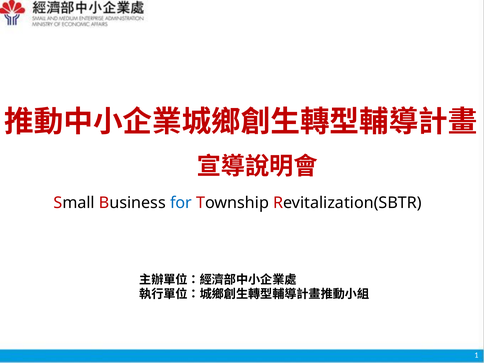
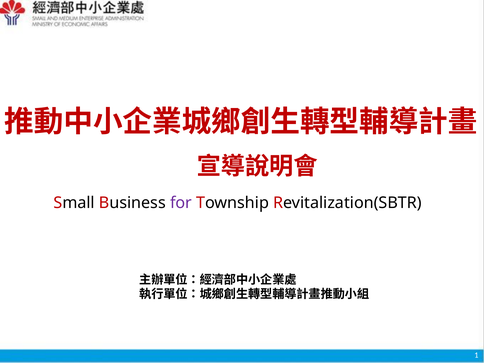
for colour: blue -> purple
